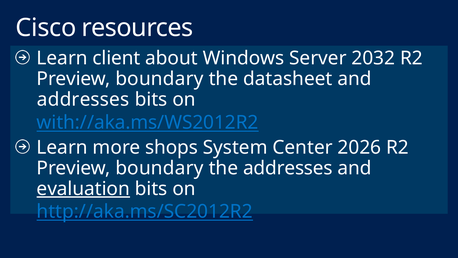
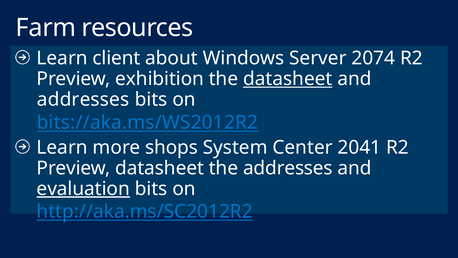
Cisco: Cisco -> Farm
2032: 2032 -> 2074
boundary at (159, 79): boundary -> exhibition
datasheet at (288, 79) underline: none -> present
with://aka.ms/WS2012R2: with://aka.ms/WS2012R2 -> bits://aka.ms/WS2012R2
2026: 2026 -> 2041
boundary at (159, 168): boundary -> datasheet
